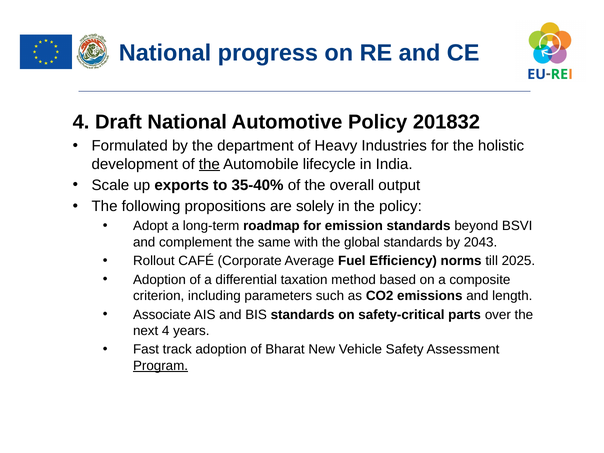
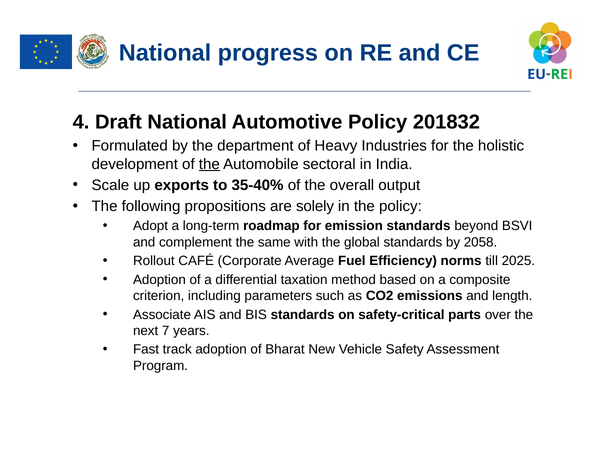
lifecycle: lifecycle -> sectoral
2043: 2043 -> 2058
next 4: 4 -> 7
Program underline: present -> none
